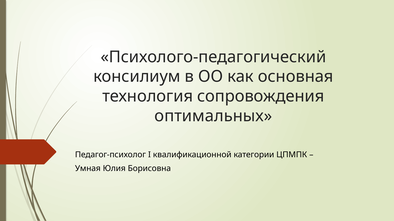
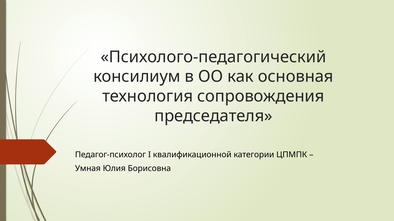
оптимальных: оптимальных -> председателя
